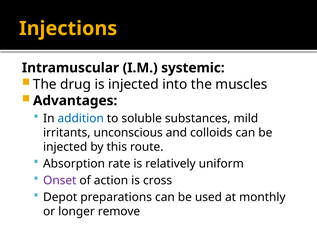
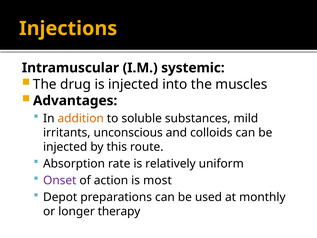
addition colour: blue -> orange
cross: cross -> most
remove: remove -> therapy
